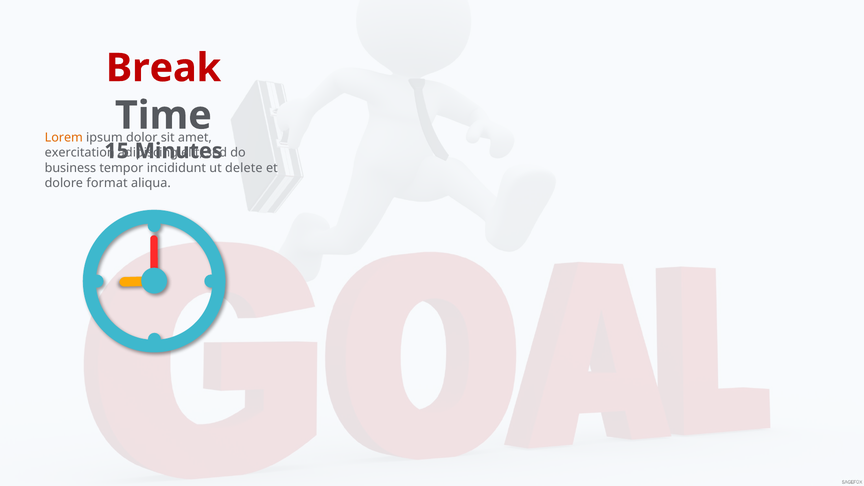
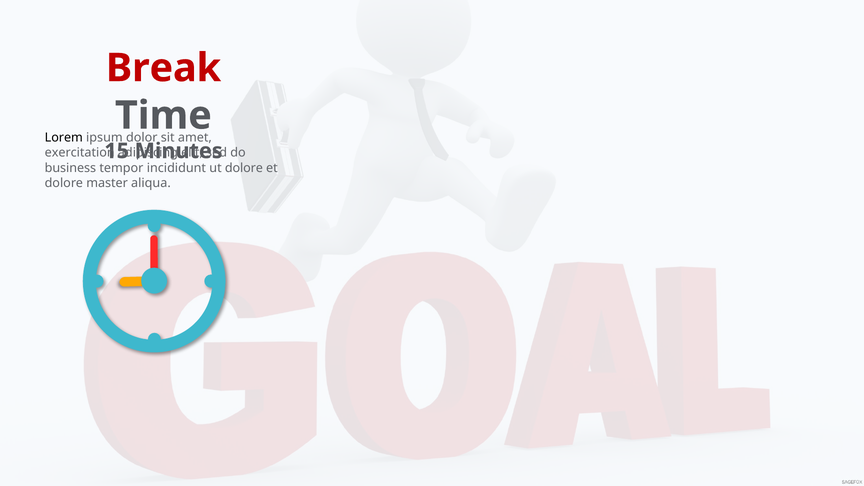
Lorem colour: orange -> black
delete at (244, 168): delete -> dolore
format: format -> master
